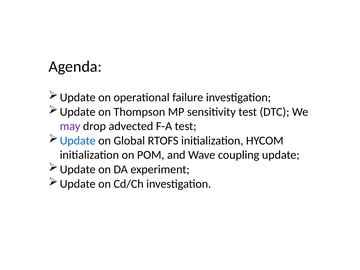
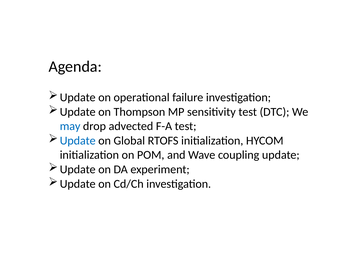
may colour: purple -> blue
